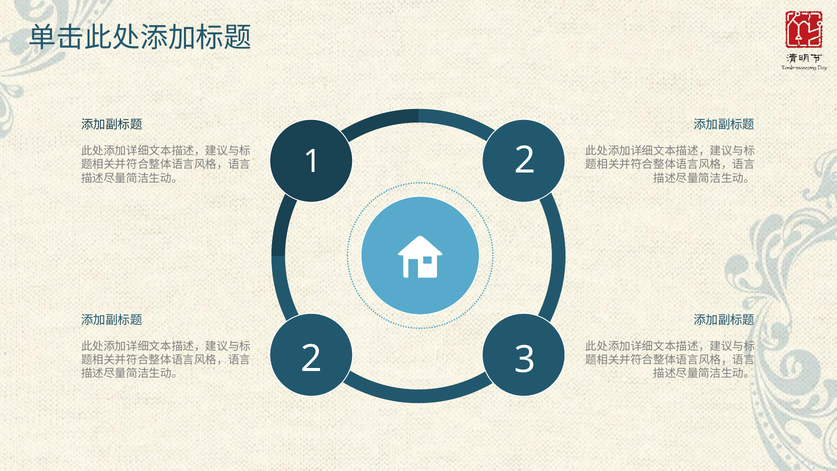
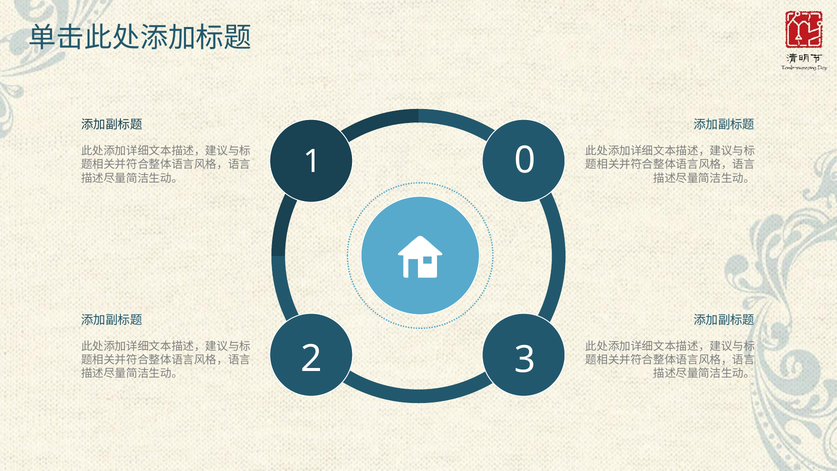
1 2: 2 -> 0
